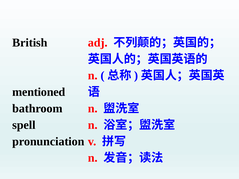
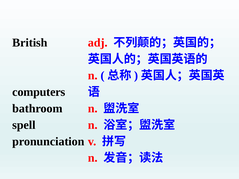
mentioned: mentioned -> computers
